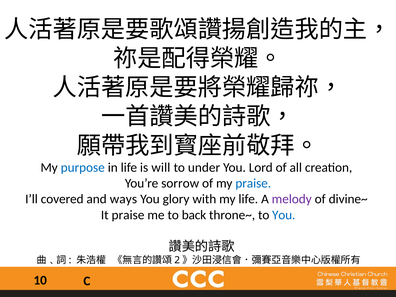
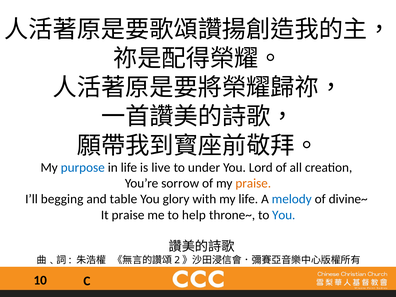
will: will -> live
praise at (253, 183) colour: blue -> orange
covered: covered -> begging
ways: ways -> table
melody colour: purple -> blue
back: back -> help
